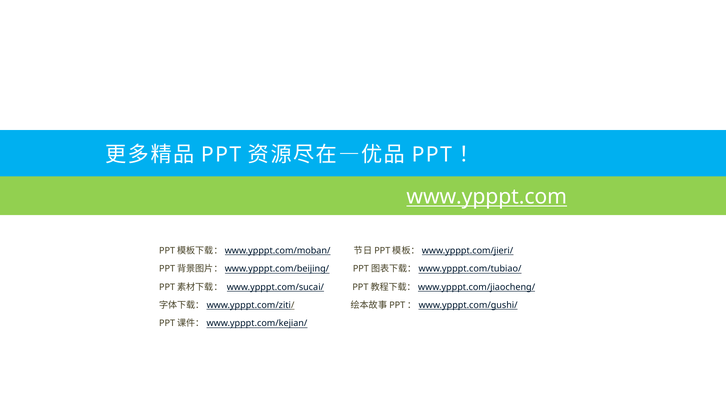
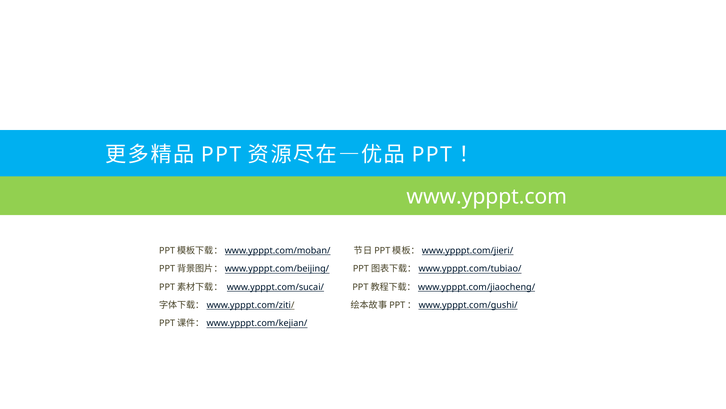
www.ypppt.com underline: present -> none
